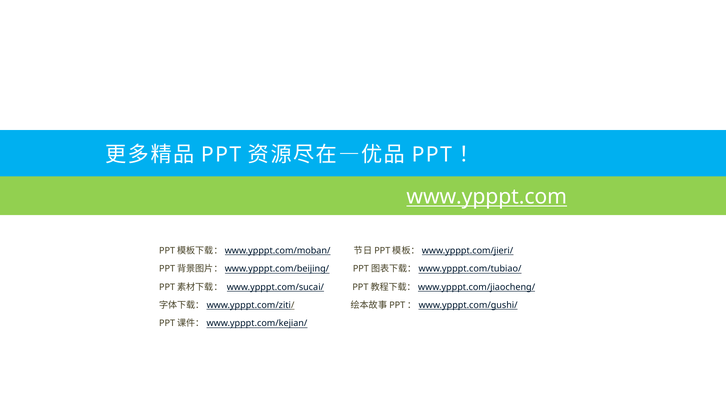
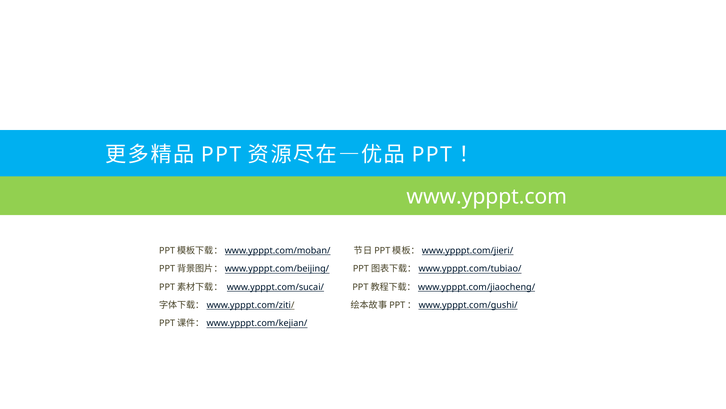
www.ypppt.com underline: present -> none
